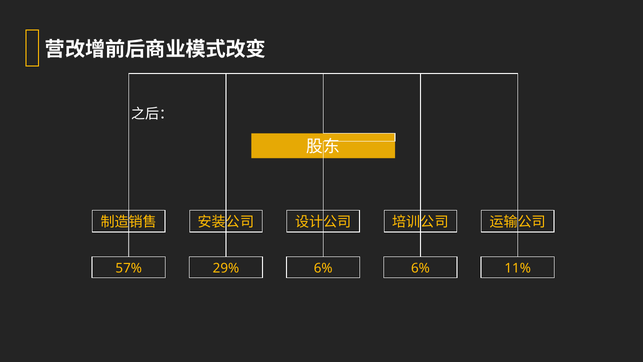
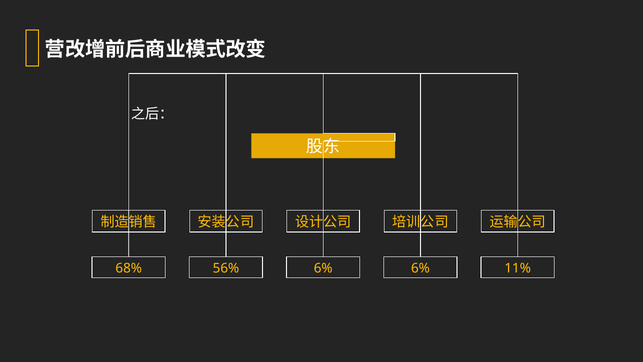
57%: 57% -> 68%
29%: 29% -> 56%
